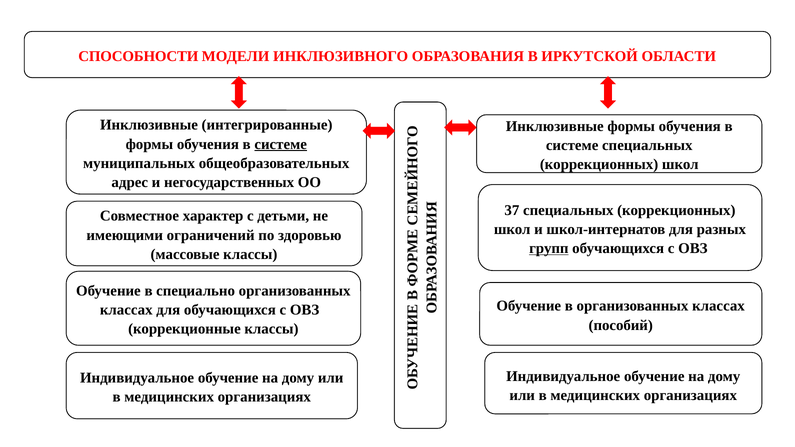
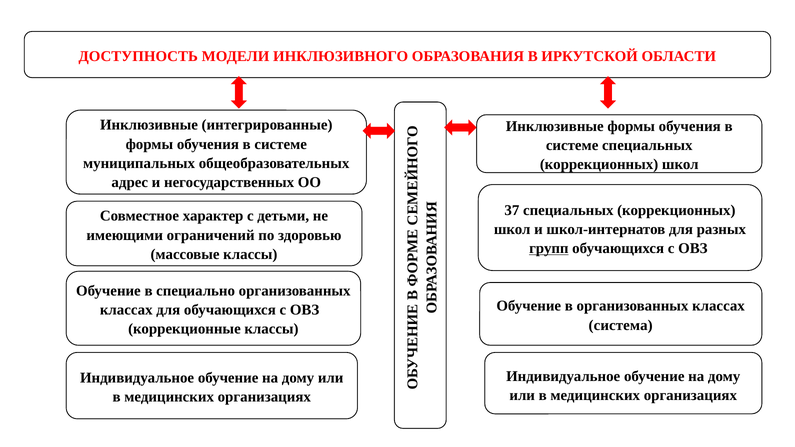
СПОСОБНОСТИ: СПОСОБНОСТИ -> ДОСТУПНОСТЬ
системе at (281, 144) underline: present -> none
пособий: пособий -> система
